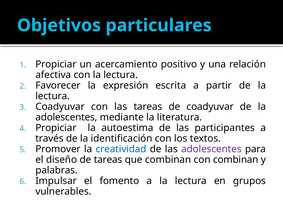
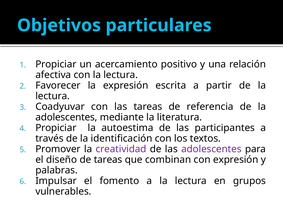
de coadyuvar: coadyuvar -> referencia
creatividad colour: blue -> purple
con combinan: combinan -> expresión
